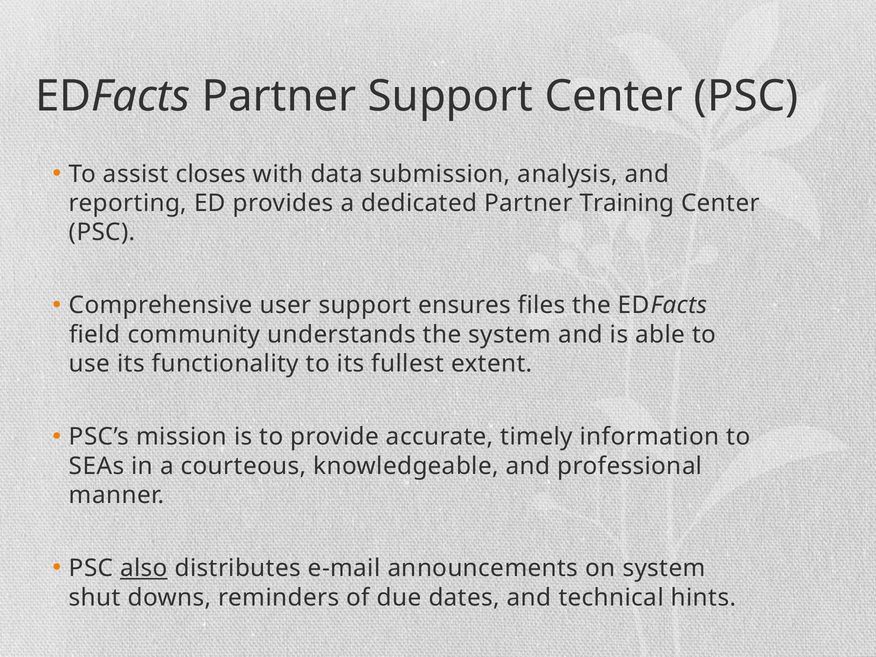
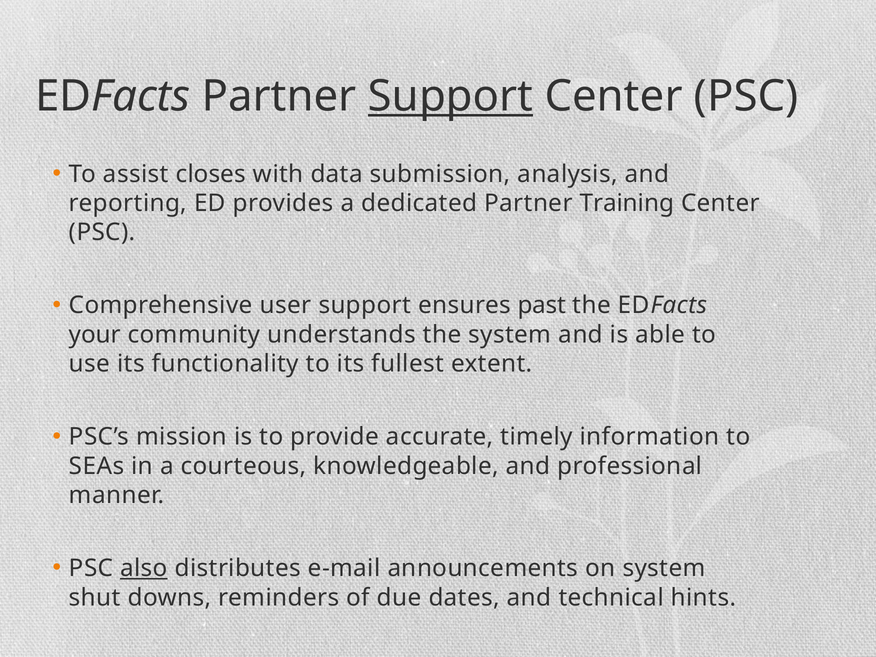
Support at (451, 96) underline: none -> present
files: files -> past
field: field -> your
